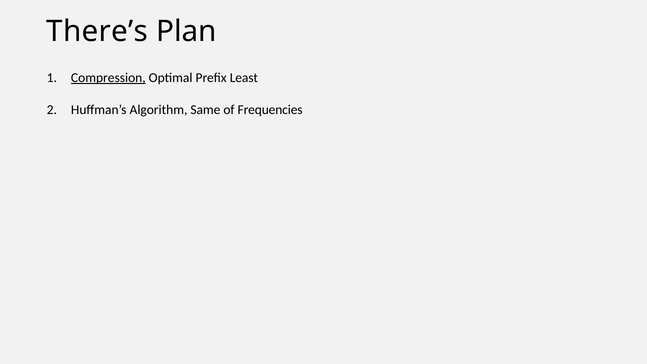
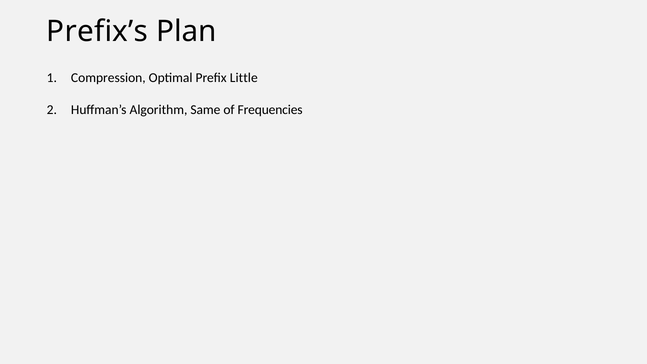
There’s: There’s -> Prefix’s
Compression underline: present -> none
Least: Least -> Little
